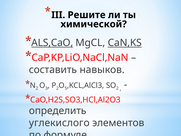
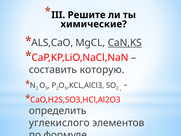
химической: химической -> химические
ALS,CaO underline: present -> none
навыков: навыков -> которую
